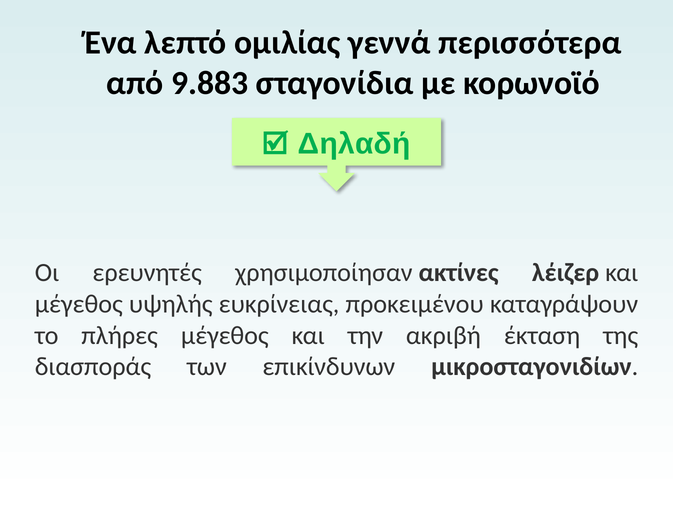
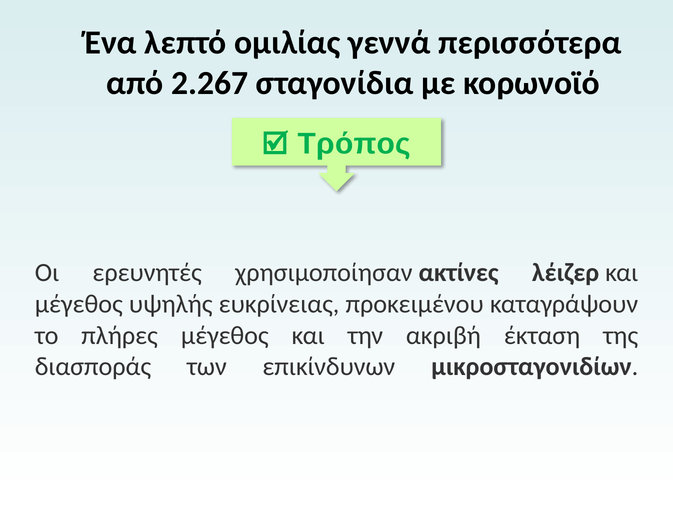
9.883: 9.883 -> 2.267
Δηλαδή: Δηλαδή -> Τρόπος
